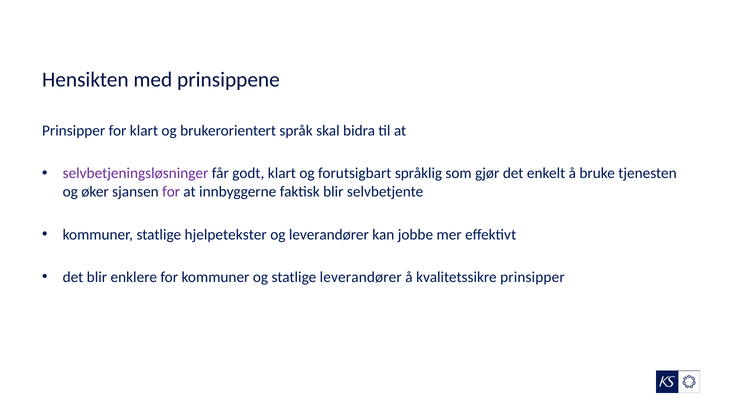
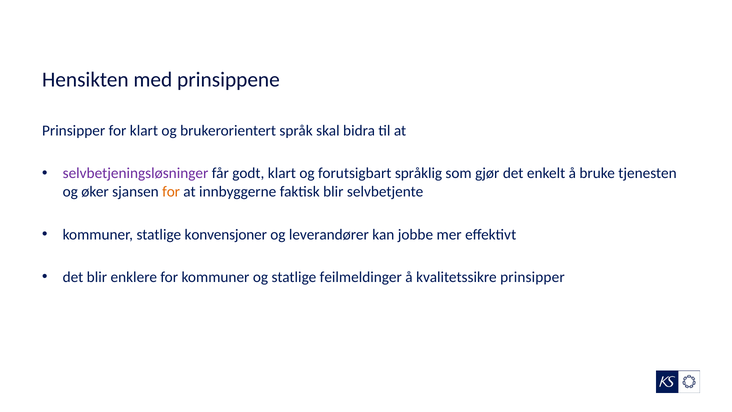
for at (171, 192) colour: purple -> orange
hjelpetekster: hjelpetekster -> konvensjoner
statlige leverandører: leverandører -> feilmeldinger
